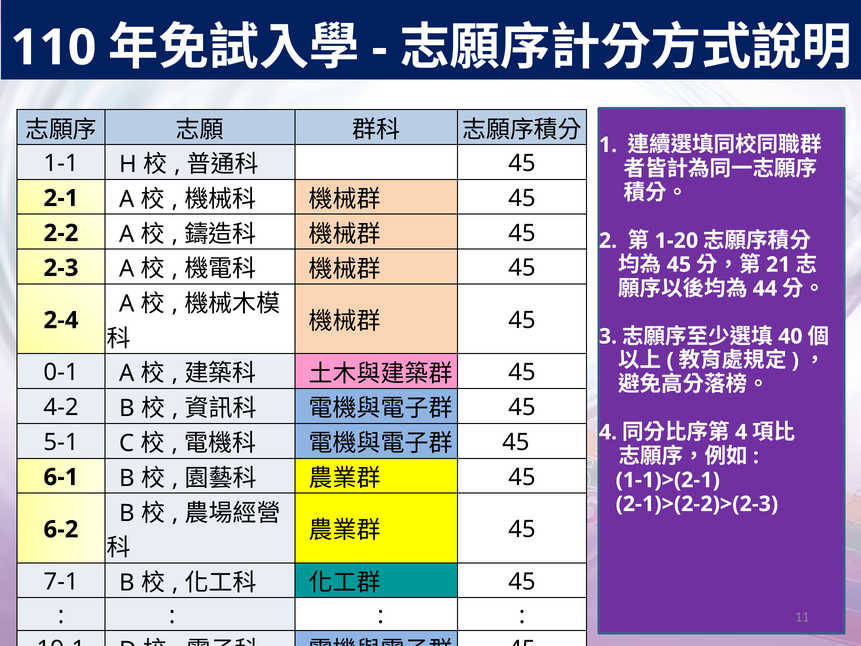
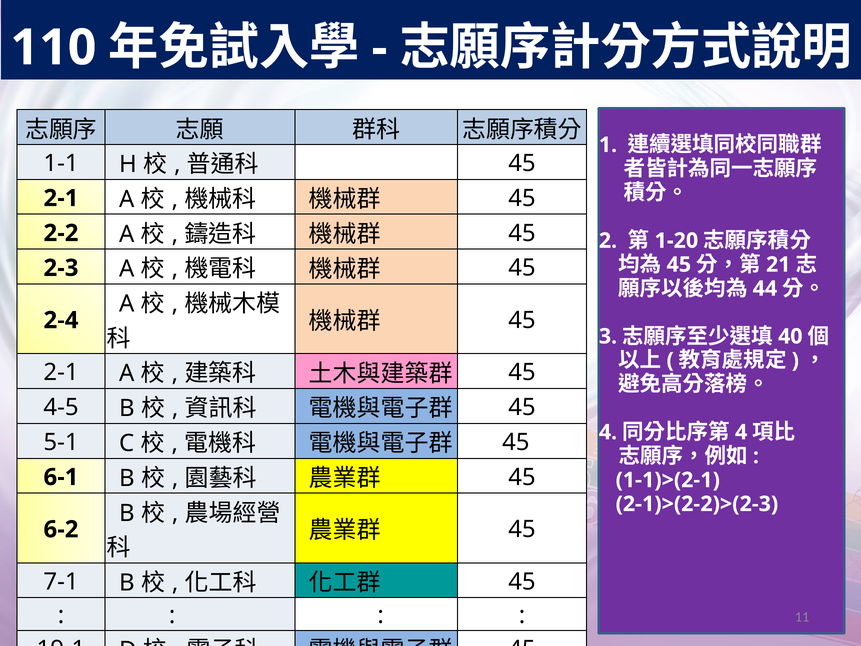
0-1 at (61, 372): 0-1 -> 2-1
4-2: 4-2 -> 4-5
